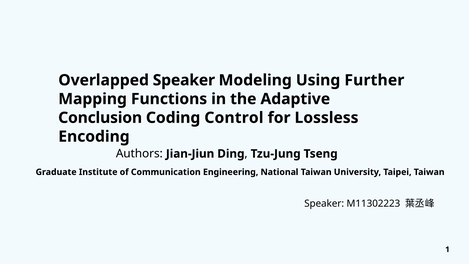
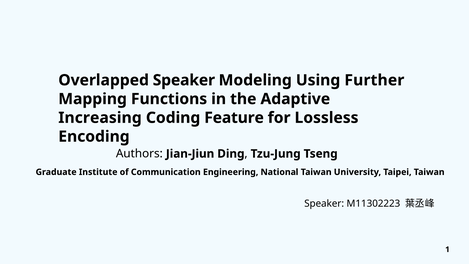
Conclusion: Conclusion -> Increasing
Control: Control -> Feature
